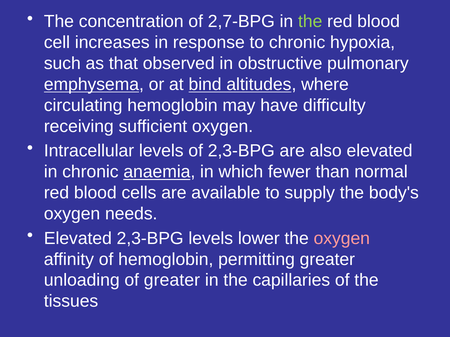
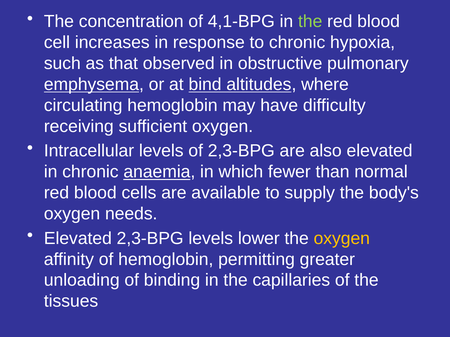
2,7-BPG: 2,7-BPG -> 4,1-BPG
oxygen at (342, 239) colour: pink -> yellow
of greater: greater -> binding
